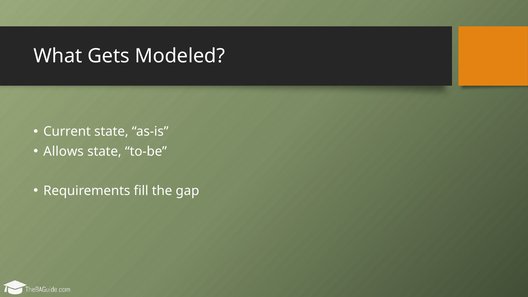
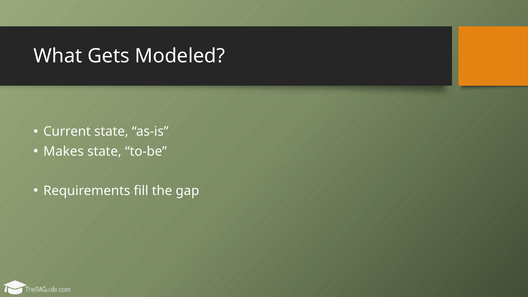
Allows: Allows -> Makes
